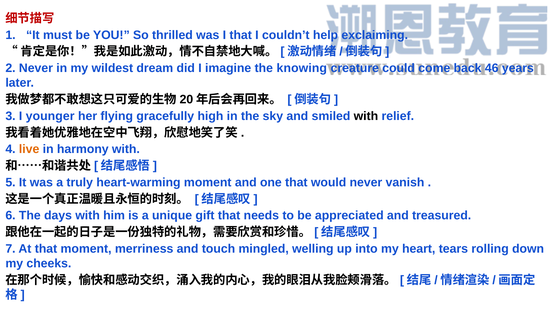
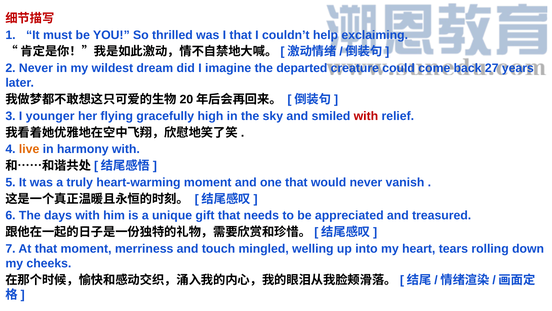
knowing: knowing -> departed
46: 46 -> 27
with at (366, 116) colour: black -> red
